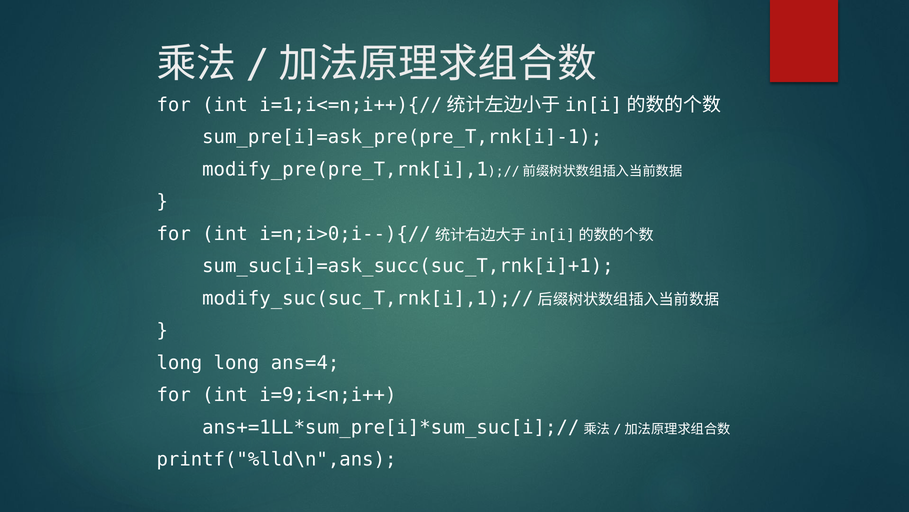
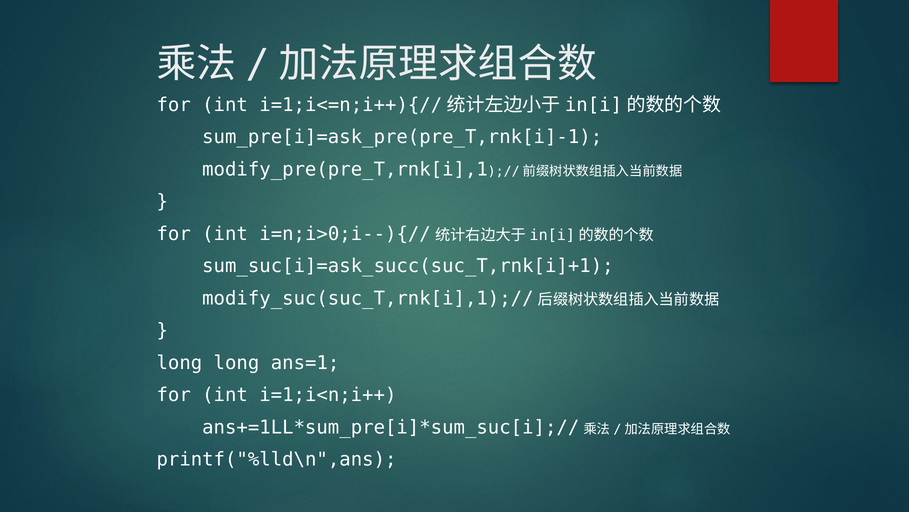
ans=4: ans=4 -> ans=1
i=9;i<n;i++: i=9;i<n;i++ -> i=1;i<n;i++
